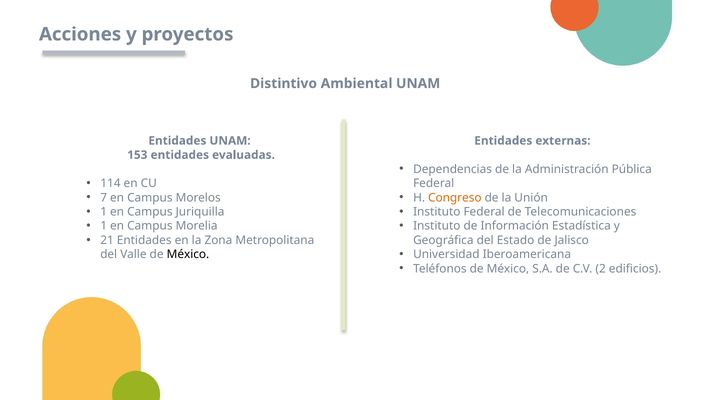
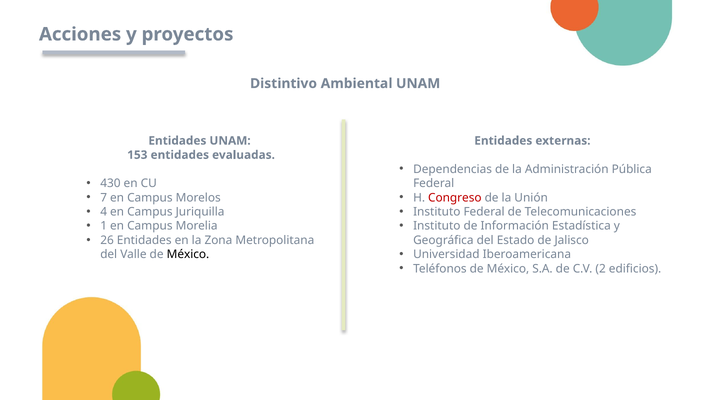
114: 114 -> 430
Congreso colour: orange -> red
1 at (104, 212): 1 -> 4
21: 21 -> 26
